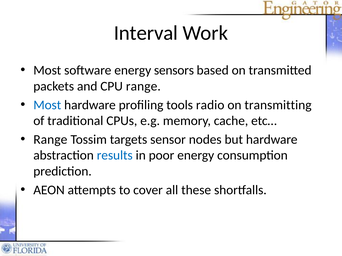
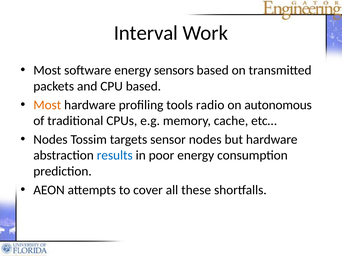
CPU range: range -> based
Most at (47, 105) colour: blue -> orange
transmitting: transmitting -> autonomous
Range at (50, 140): Range -> Nodes
